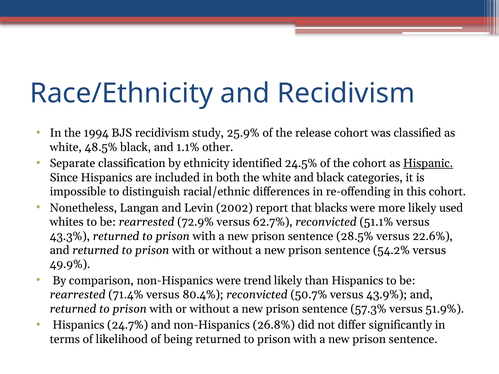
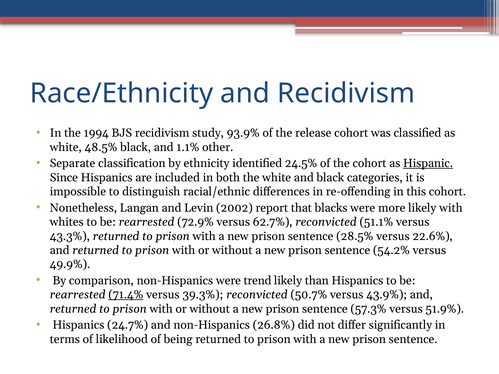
25.9%: 25.9% -> 93.9%
likely used: used -> with
71.4% underline: none -> present
80.4%: 80.4% -> 39.3%
